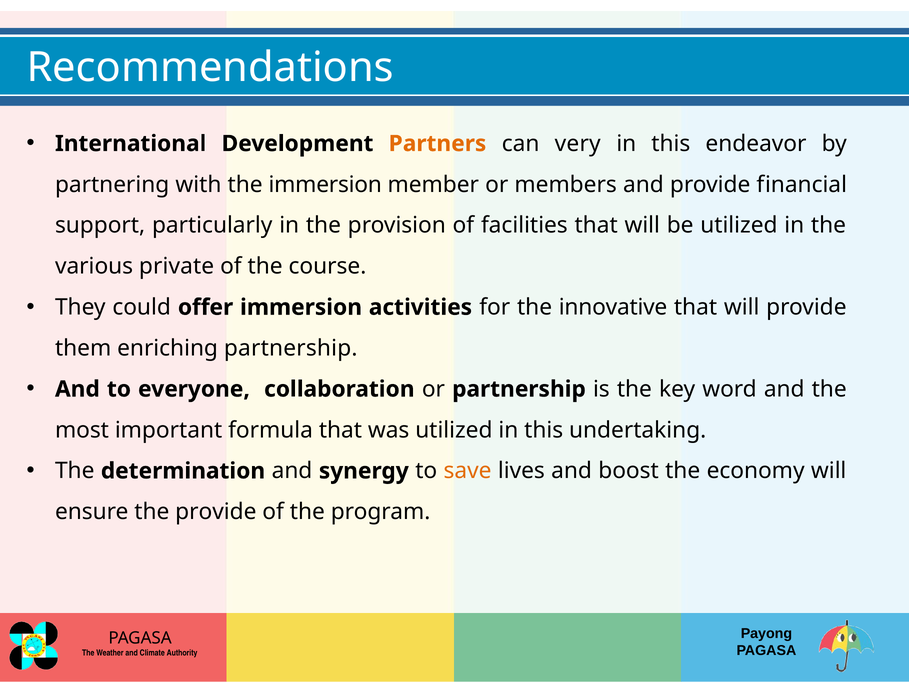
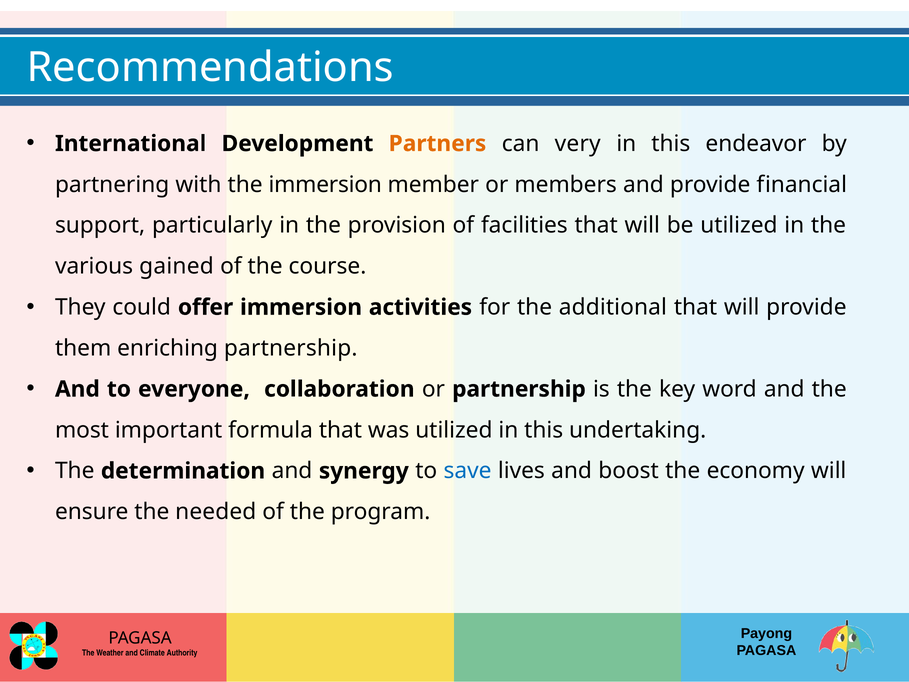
private: private -> gained
innovative: innovative -> additional
save colour: orange -> blue
the provide: provide -> needed
